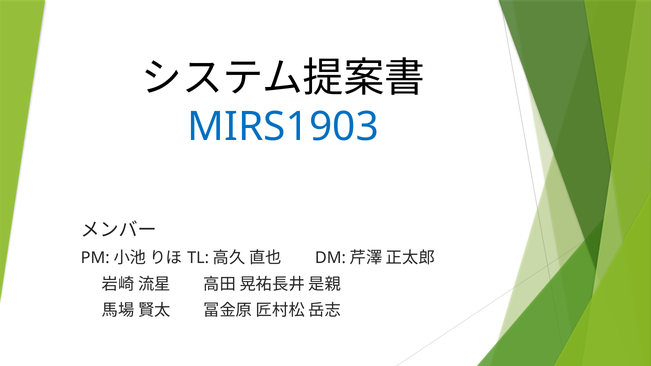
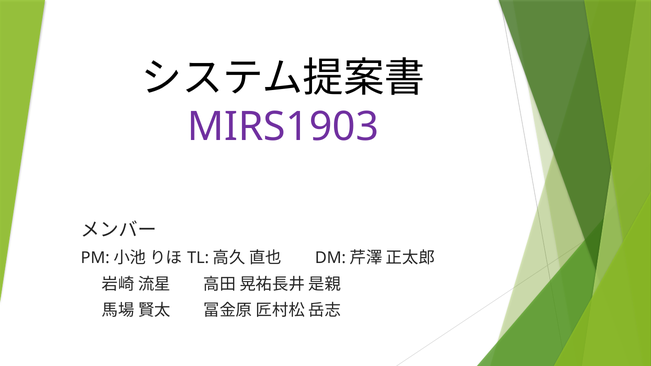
MIRS1903 colour: blue -> purple
